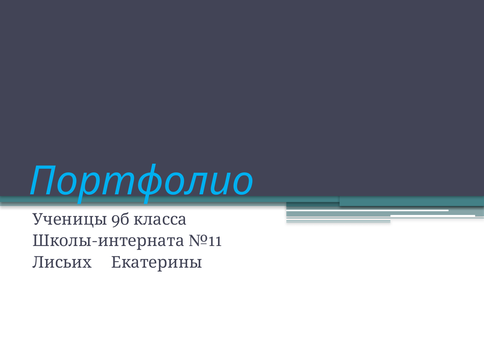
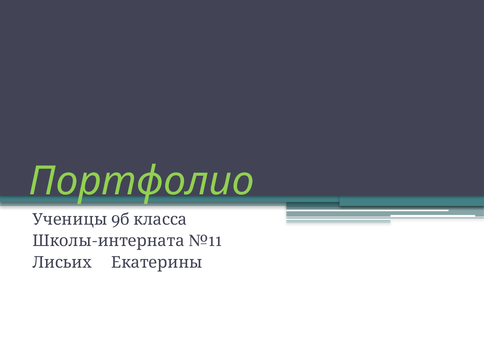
Портфолио colour: light blue -> light green
